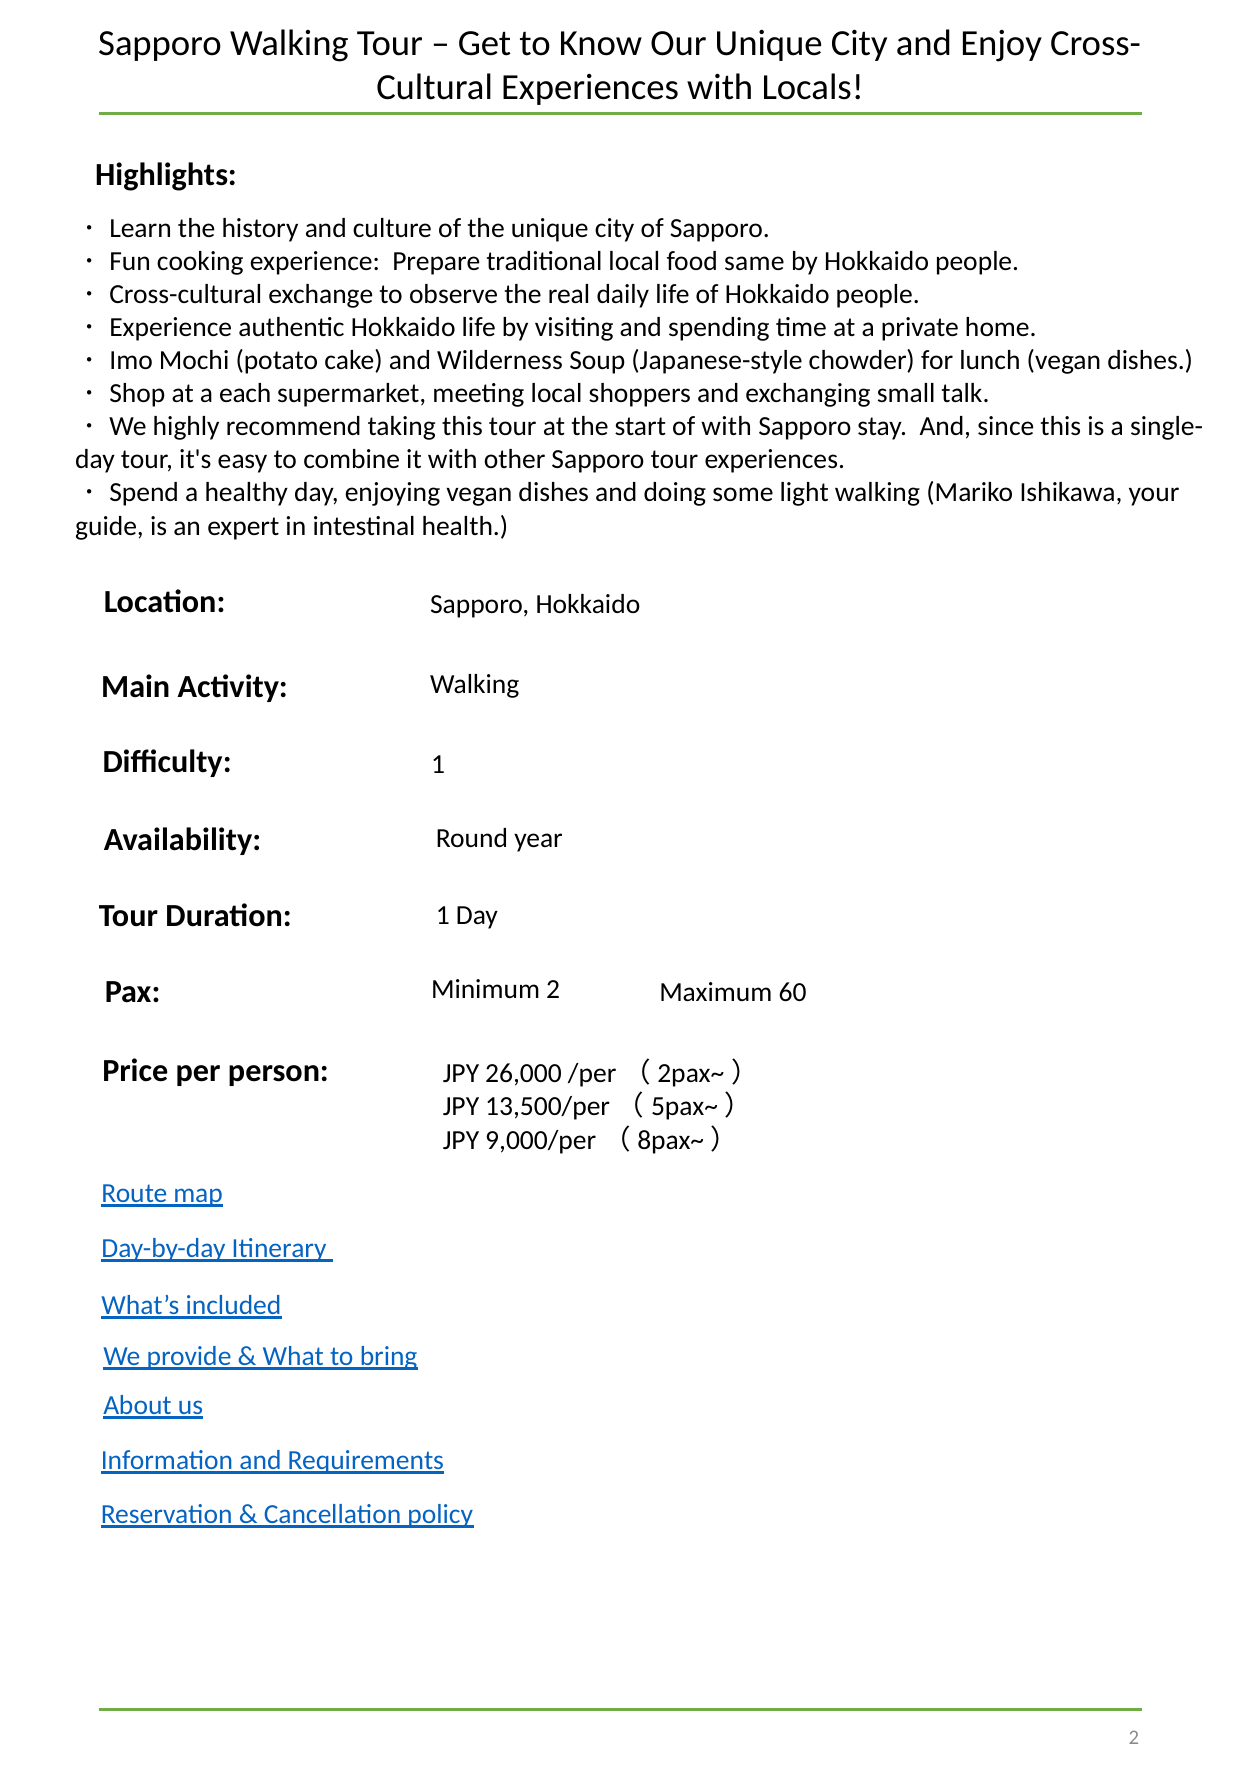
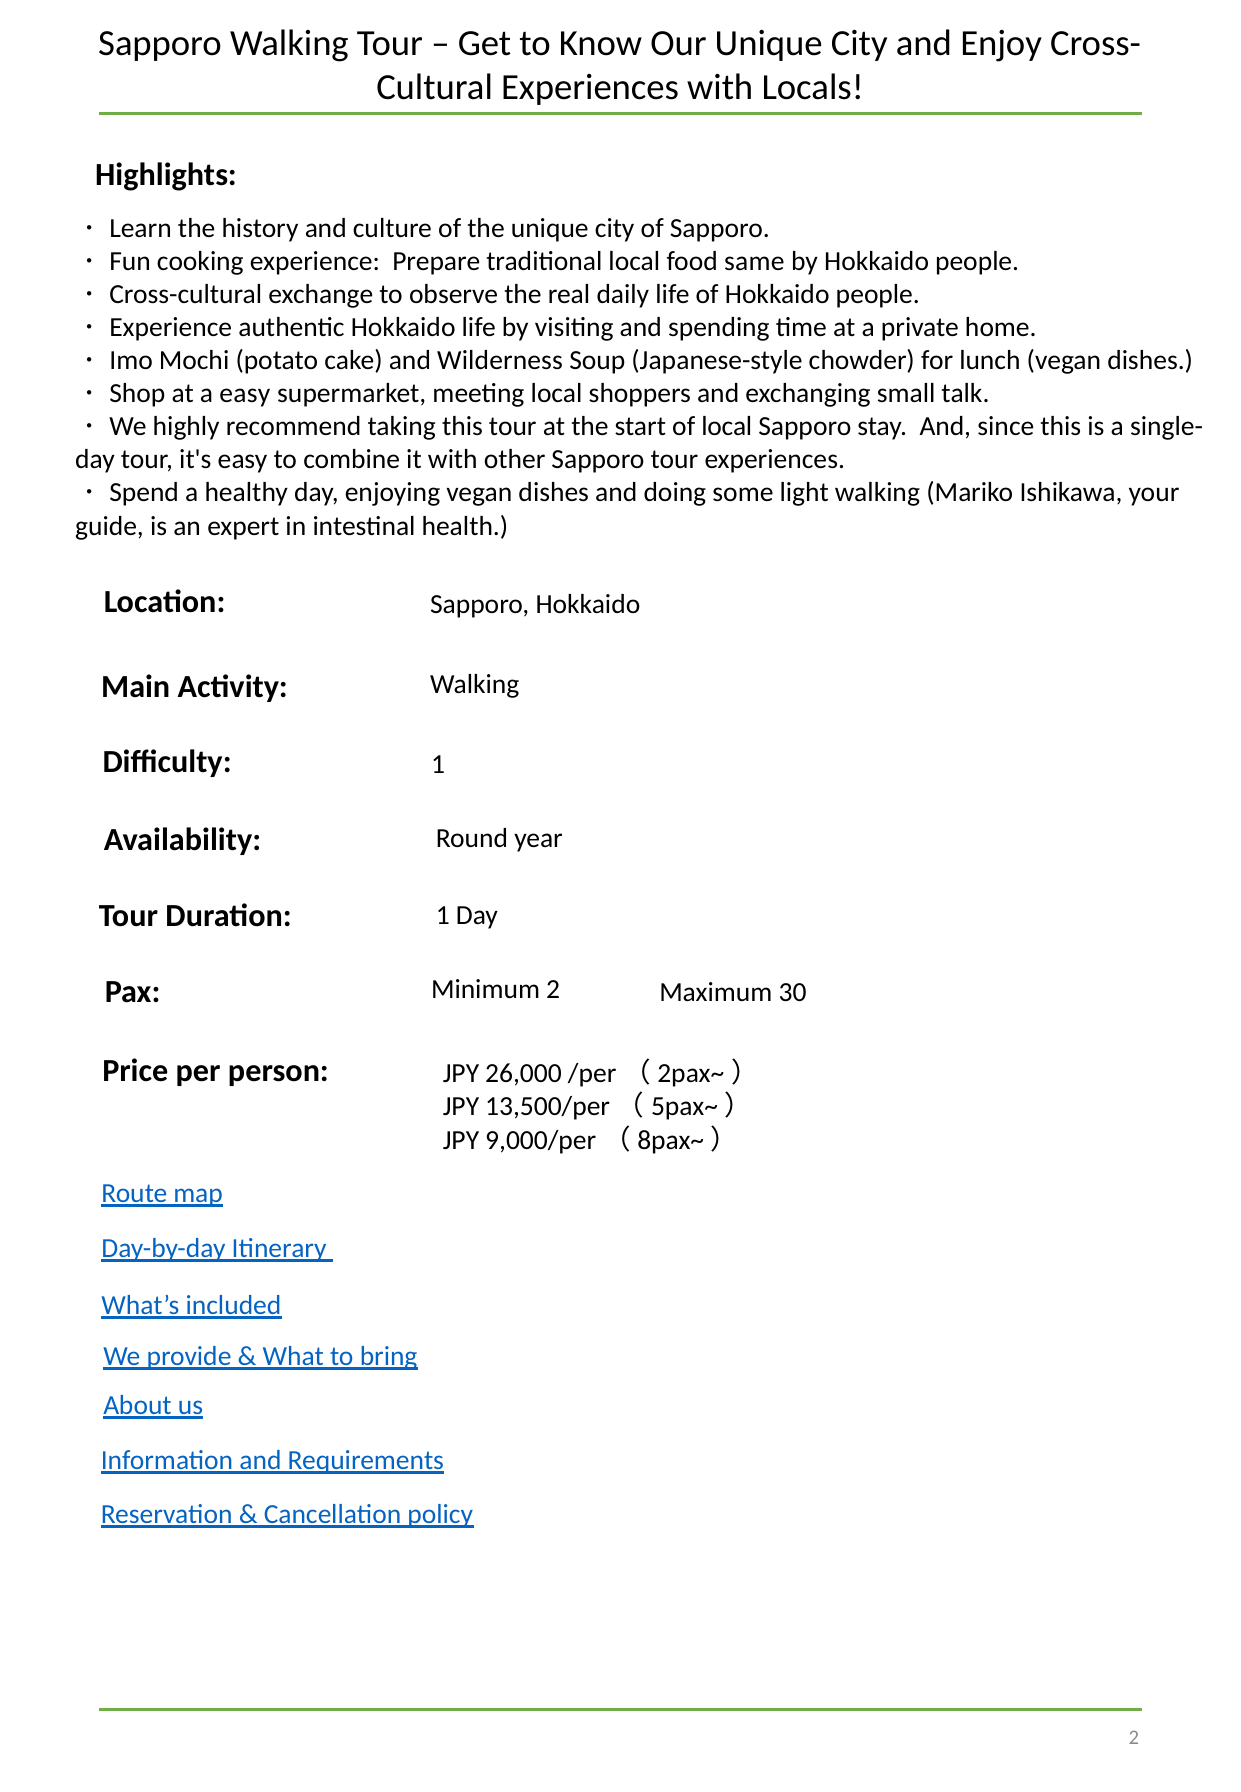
a each: each -> easy
of with: with -> local
60: 60 -> 30
